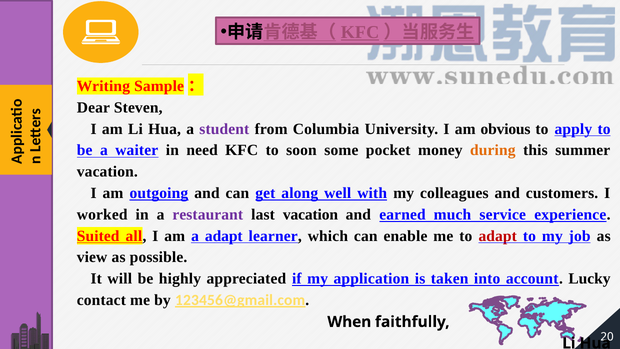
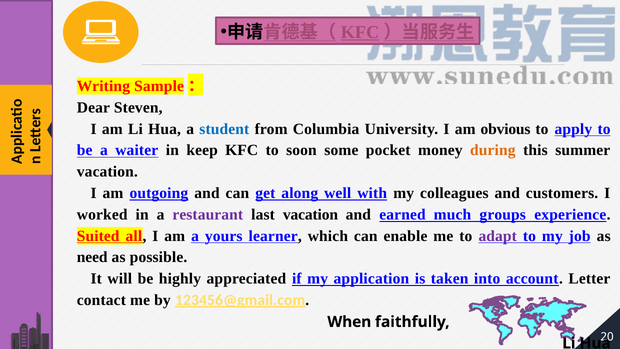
student colour: purple -> blue
need: need -> keep
service: service -> groups
a adapt: adapt -> yours
adapt at (498, 236) colour: red -> purple
view: view -> need
Lucky: Lucky -> Letter
